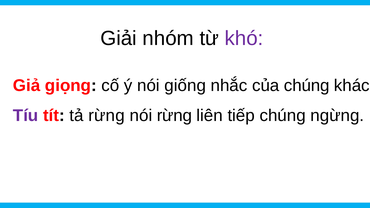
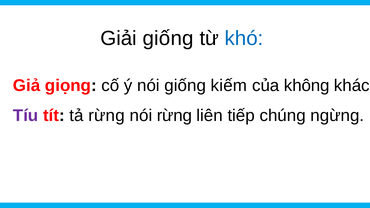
Giải nhóm: nhóm -> giống
khó colour: purple -> blue
nhắc: nhắc -> kiếm
của chúng: chúng -> không
